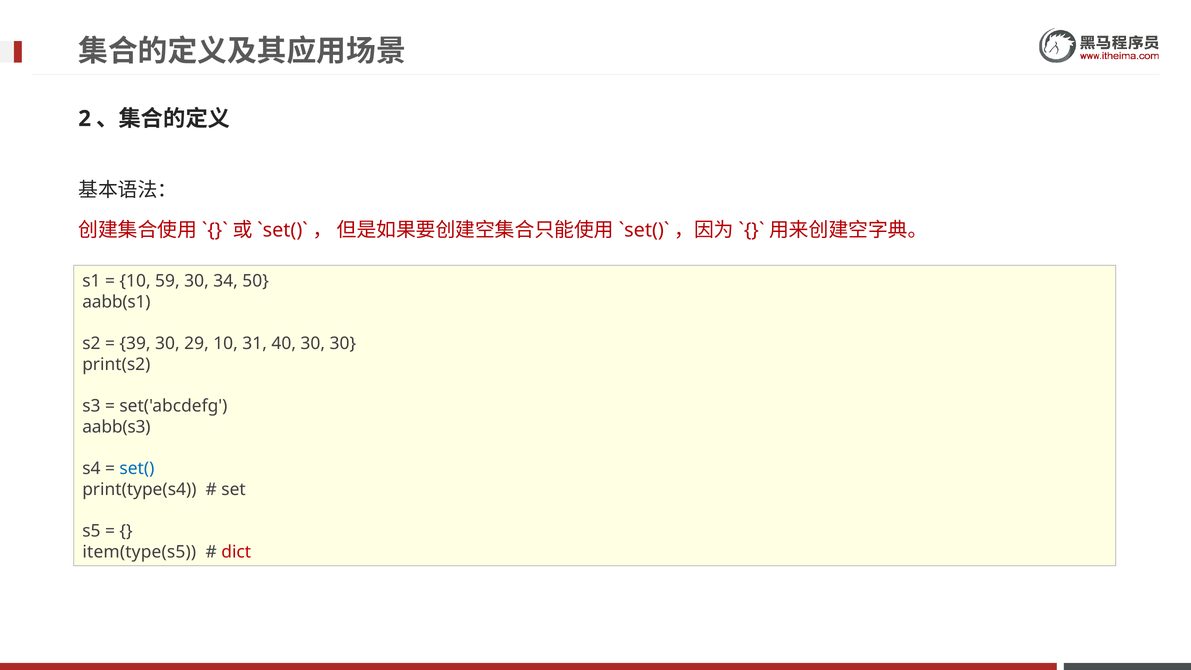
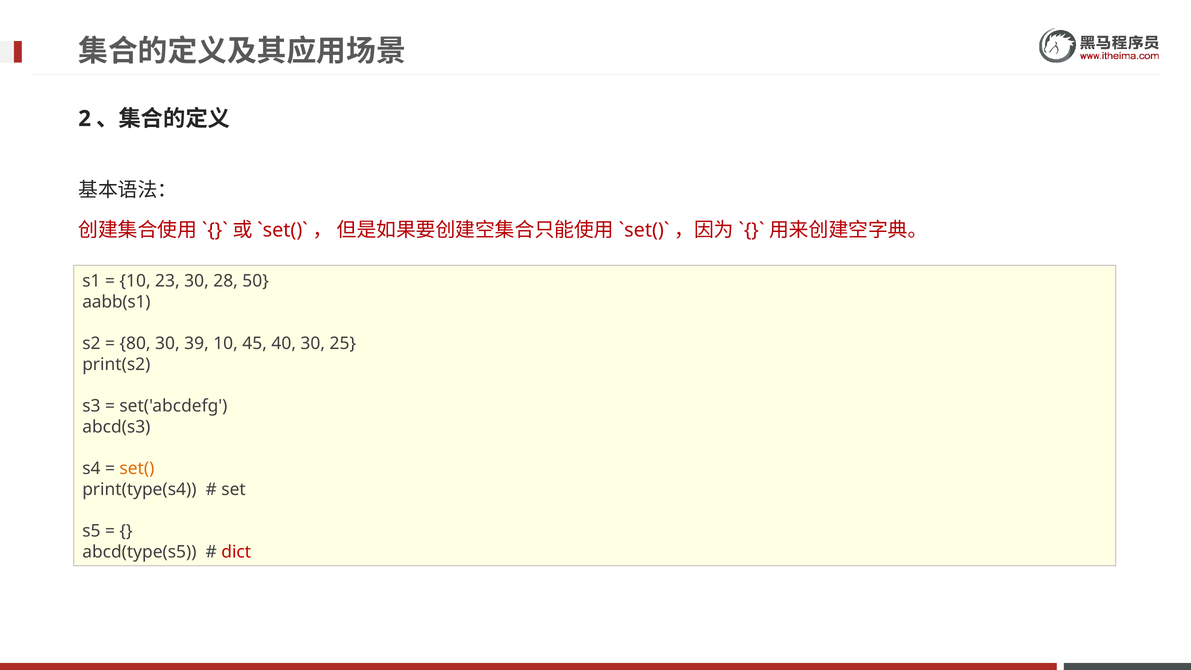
59: 59 -> 23
34: 34 -> 28
39: 39 -> 80
29: 29 -> 39
31: 31 -> 45
30 30: 30 -> 25
aabb(s3: aabb(s3 -> abcd(s3
set( colour: blue -> orange
item(type(s5: item(type(s5 -> abcd(type(s5
